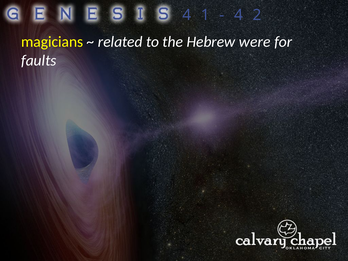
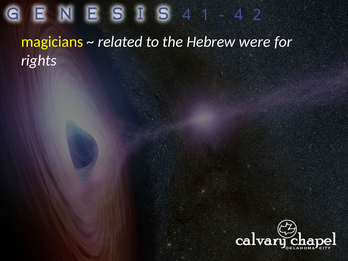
faults: faults -> rights
